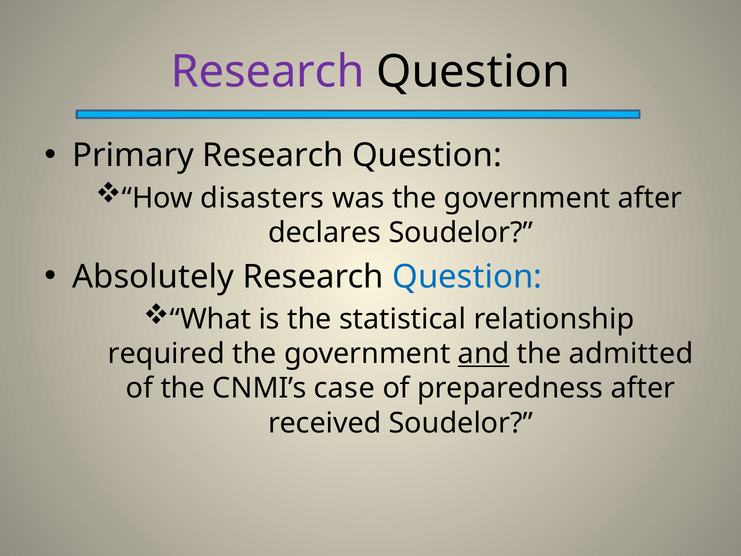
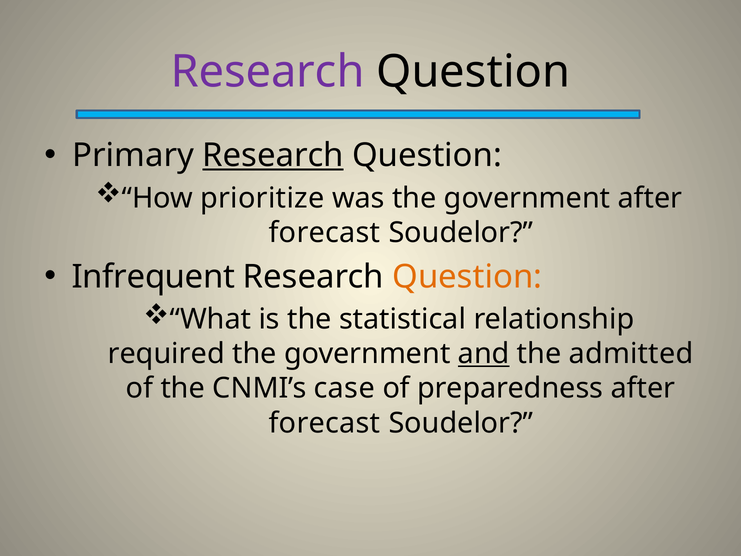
Research at (273, 155) underline: none -> present
disasters: disasters -> prioritize
declares at (325, 233): declares -> forecast
Absolutely: Absolutely -> Infrequent
Question at (467, 277) colour: blue -> orange
received at (325, 423): received -> forecast
